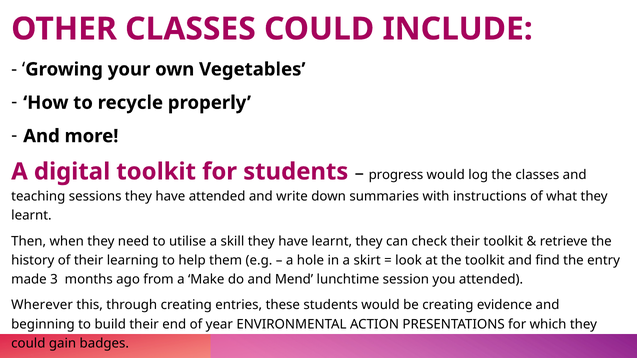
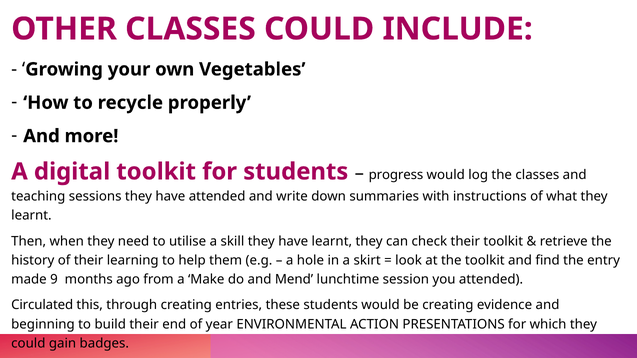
3: 3 -> 9
Wherever: Wherever -> Circulated
